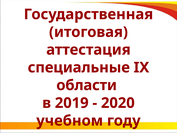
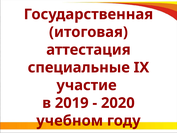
области: области -> участие
